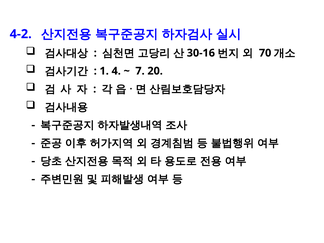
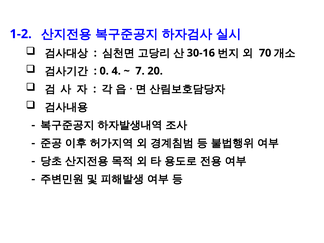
4-2: 4-2 -> 1-2
1: 1 -> 0
